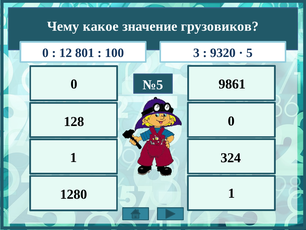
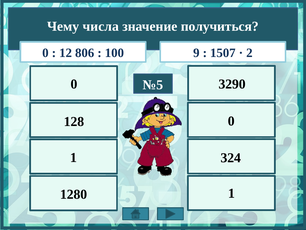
какое: какое -> числа
грузовиков: грузовиков -> получиться
801: 801 -> 806
3: 3 -> 9
9320: 9320 -> 1507
5: 5 -> 2
9861: 9861 -> 3290
